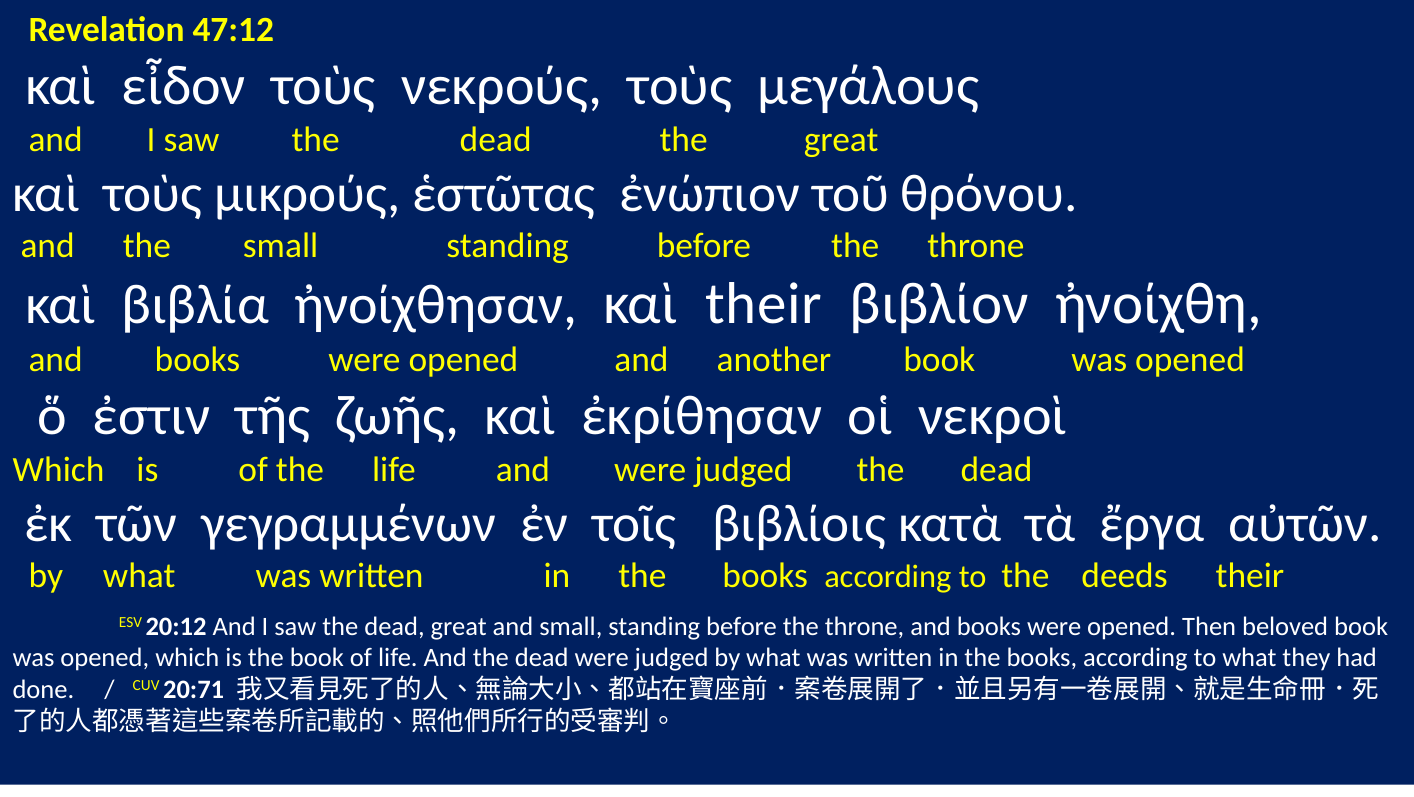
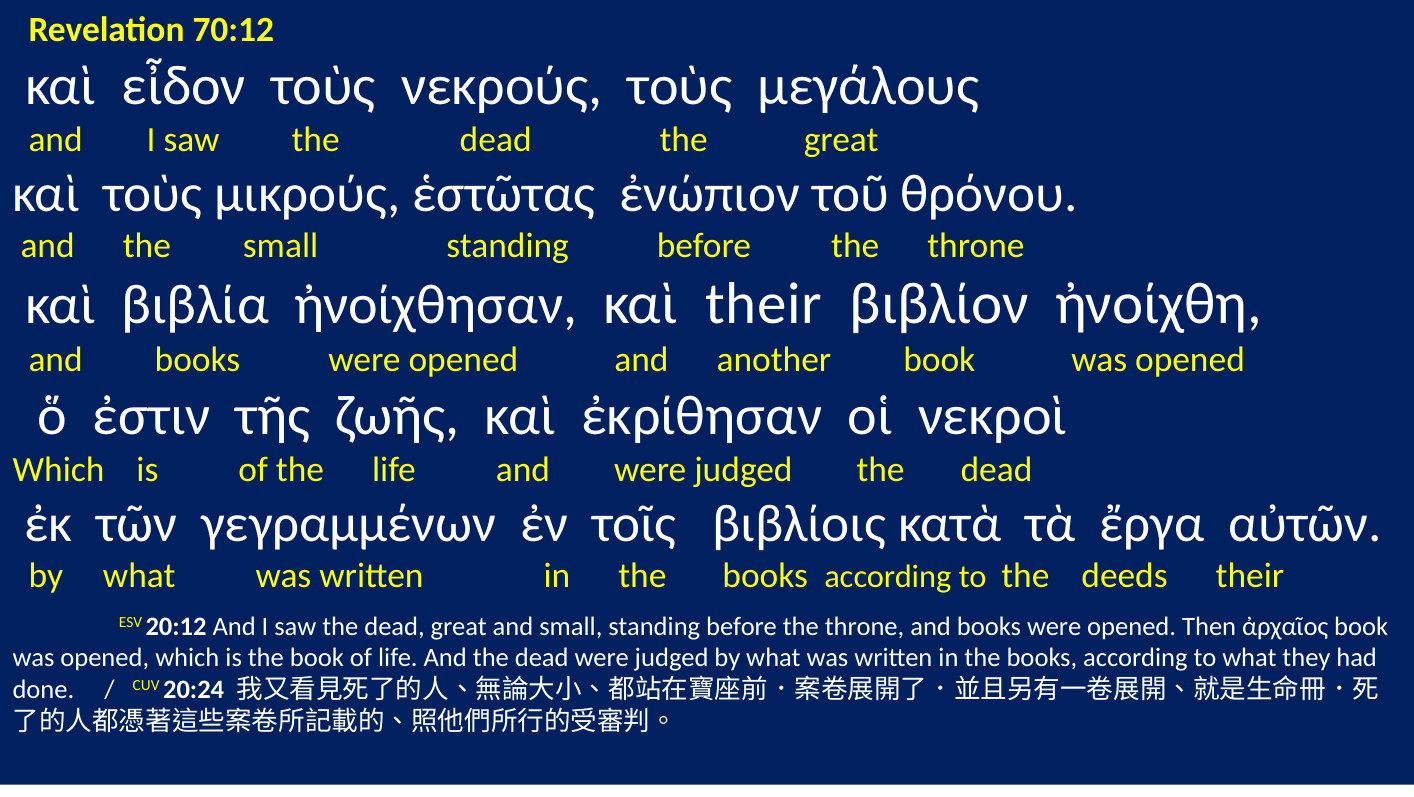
47:12: 47:12 -> 70:12
beloved: beloved -> ἀρχαῖος
20:71: 20:71 -> 20:24
